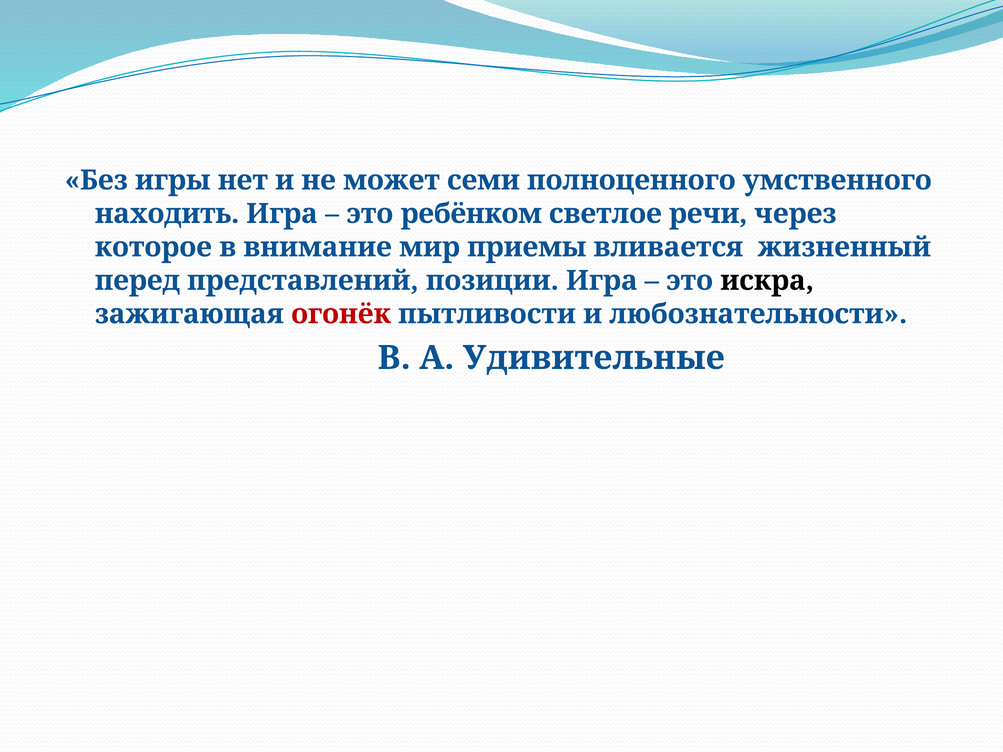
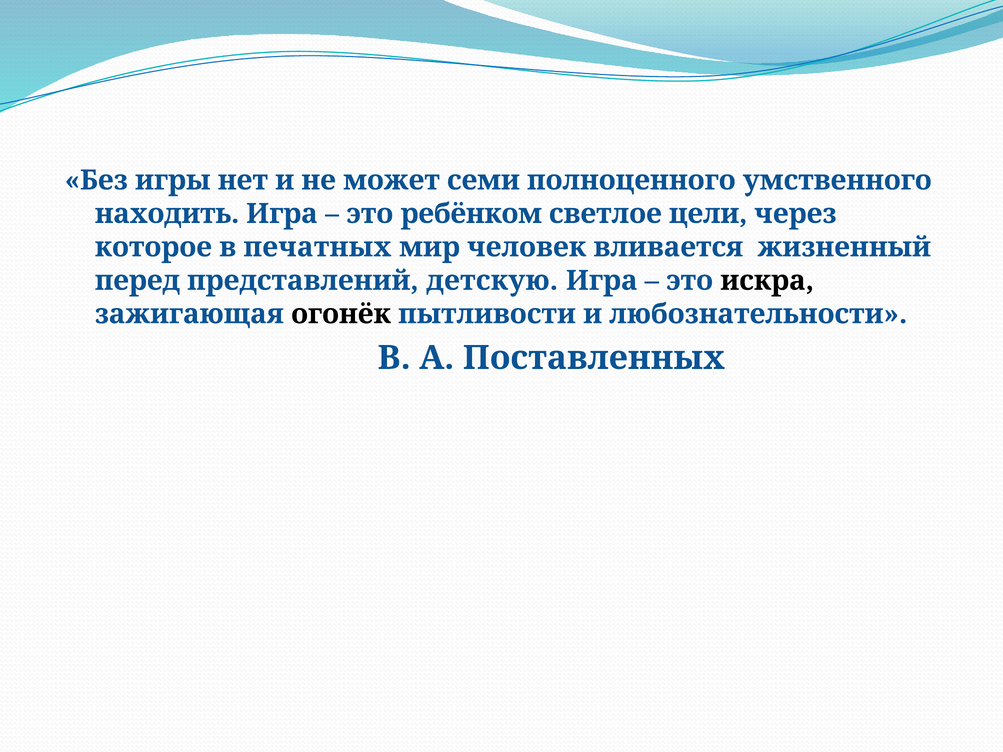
речи: речи -> цели
внимание: внимание -> печатных
приемы: приемы -> человек
позиции: позиции -> детскую
огонёк colour: red -> black
Удивительные: Удивительные -> Поставленных
